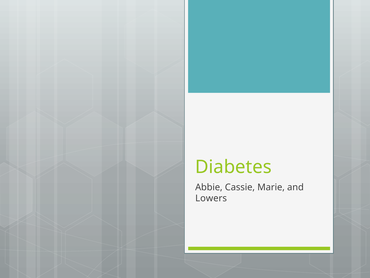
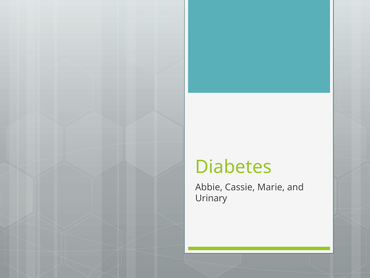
Lowers: Lowers -> Urinary
